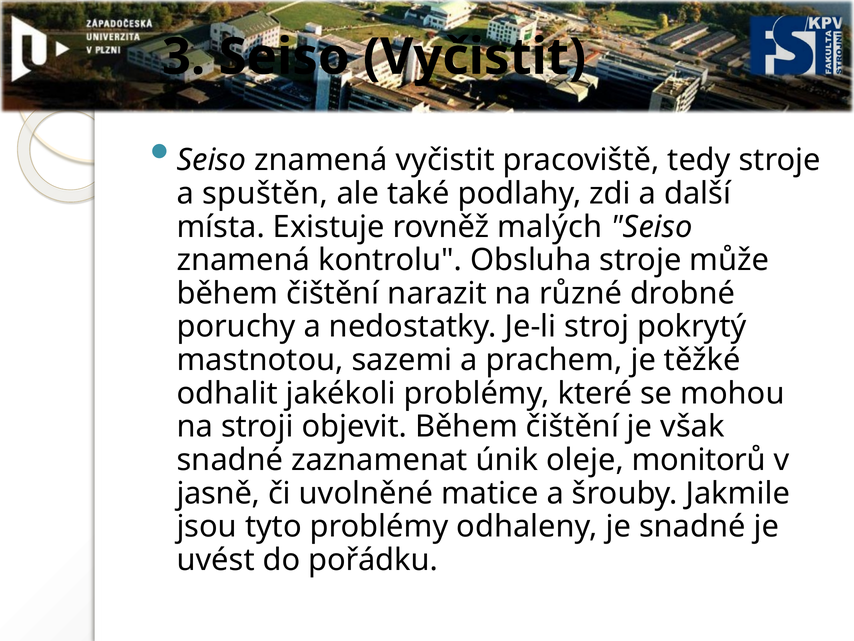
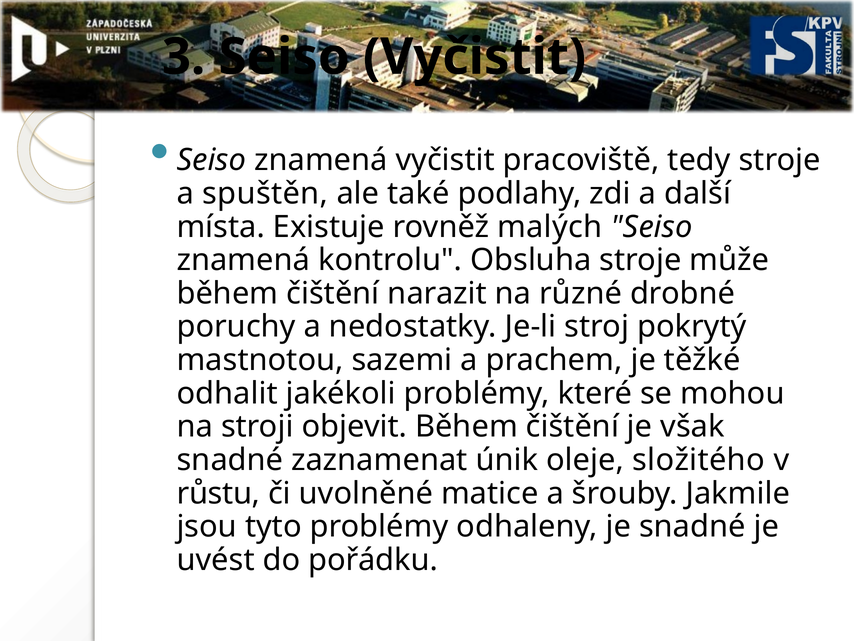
monitorů: monitorů -> složitého
jasně: jasně -> růstu
